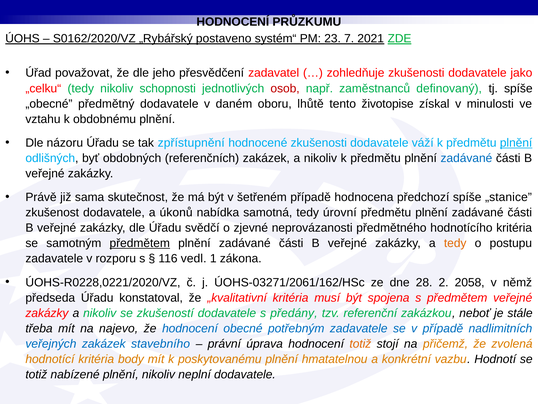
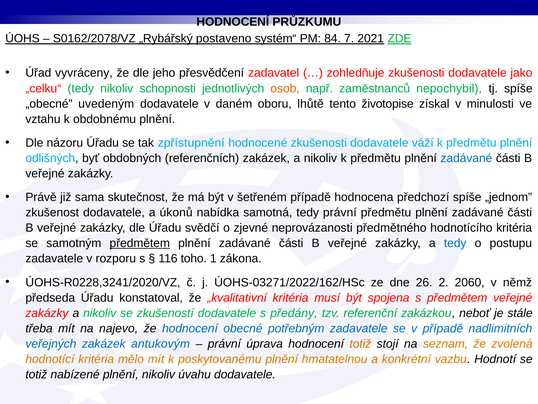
S0162/2020/VZ: S0162/2020/VZ -> S0162/2078/VZ
23: 23 -> 84
považovat: považovat -> vyvráceny
osob colour: red -> orange
definovaný: definovaný -> nepochybil
předmětný: předmětný -> uvedeným
plnění at (516, 143) underline: present -> none
„stanice: „stanice -> „jednom
tedy úrovní: úrovní -> právní
tedy at (455, 243) colour: orange -> blue
vedl: vedl -> toho
ÚOHS-R0228,0221/2020/VZ: ÚOHS-R0228,0221/2020/VZ -> ÚOHS-R0228,3241/2020/VZ
ÚOHS-03271/2061/162/HSc: ÚOHS-03271/2061/162/HSc -> ÚOHS-03271/2022/162/HSc
28: 28 -> 26
2058: 2058 -> 2060
stavebního: stavebního -> antukovým
přičemž: přičemž -> seznam
body: body -> mělo
neplní: neplní -> úvahu
